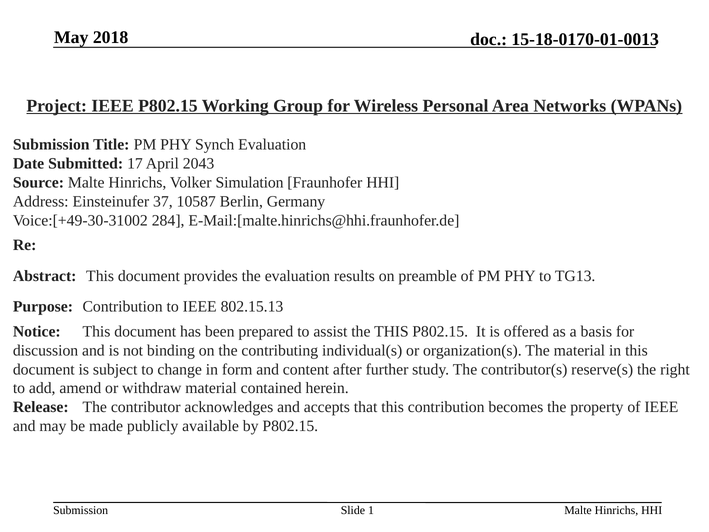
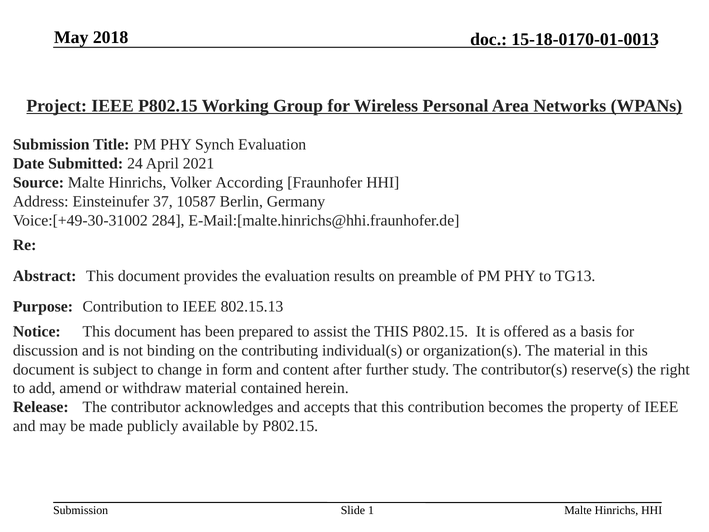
17: 17 -> 24
2043: 2043 -> 2021
Simulation: Simulation -> According
